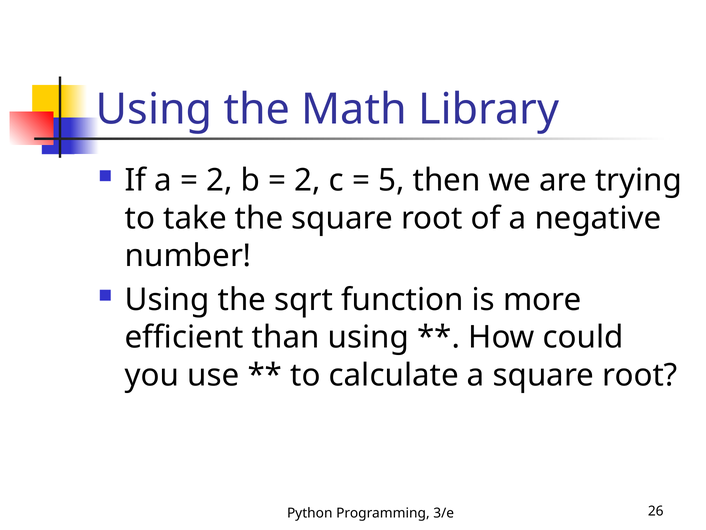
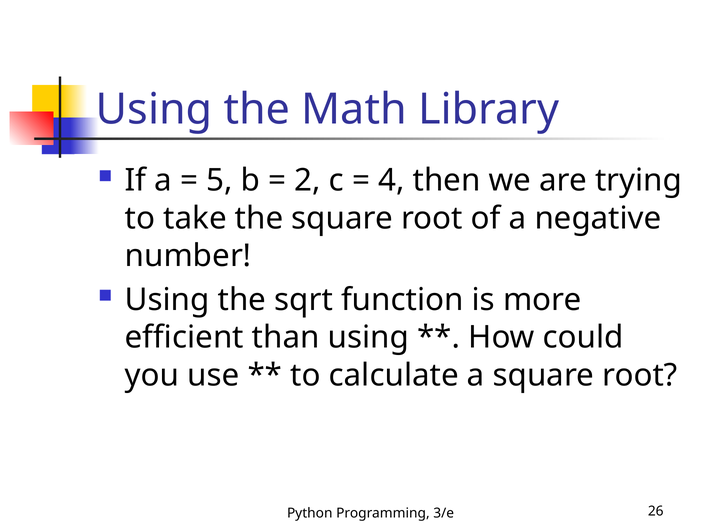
2 at (219, 180): 2 -> 5
5: 5 -> 4
